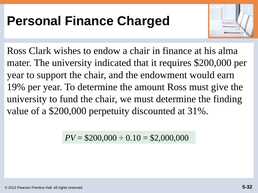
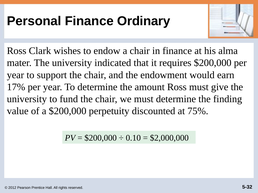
Charged: Charged -> Ordinary
19%: 19% -> 17%
31%: 31% -> 75%
